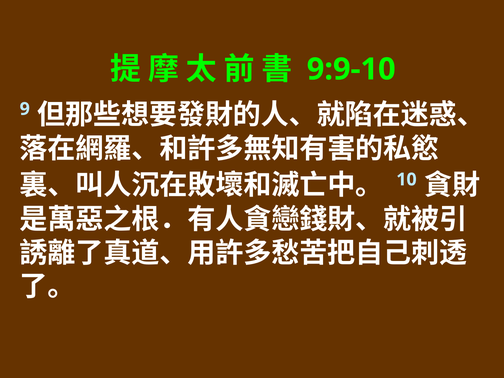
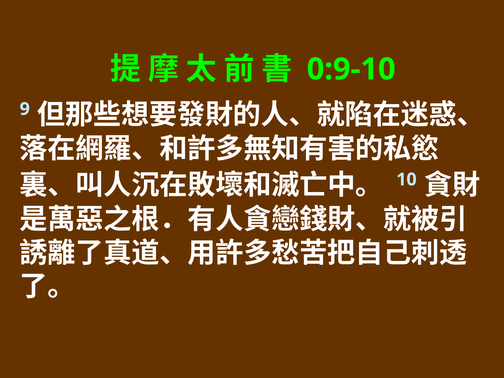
9:9-10: 9:9-10 -> 0:9-10
